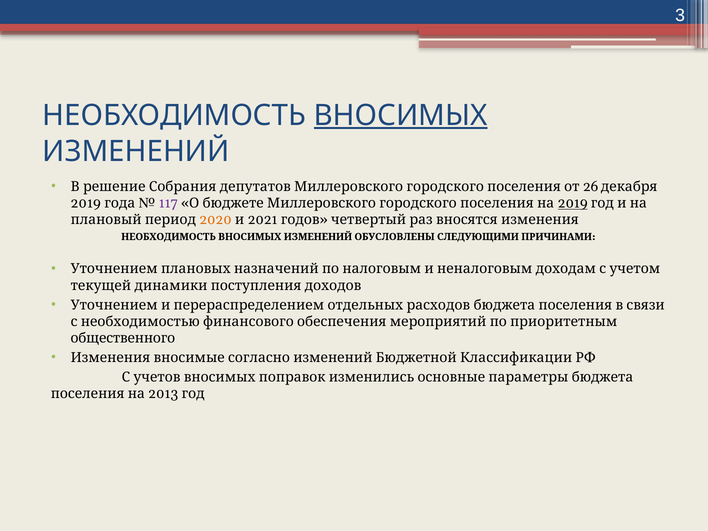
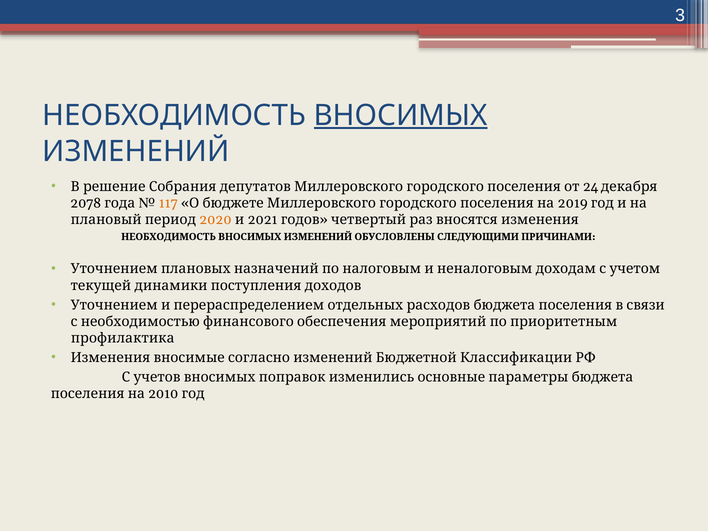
26: 26 -> 24
2019 at (86, 203): 2019 -> 2078
117 colour: purple -> orange
2019 at (573, 203) underline: present -> none
общественного: общественного -> профилактика
2013: 2013 -> 2010
